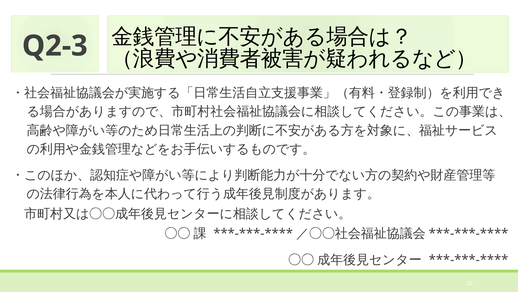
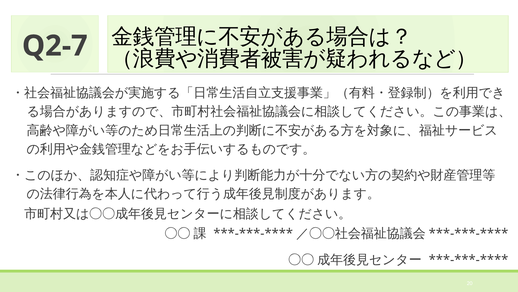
Q2-3: Q2-3 -> Q2-7
